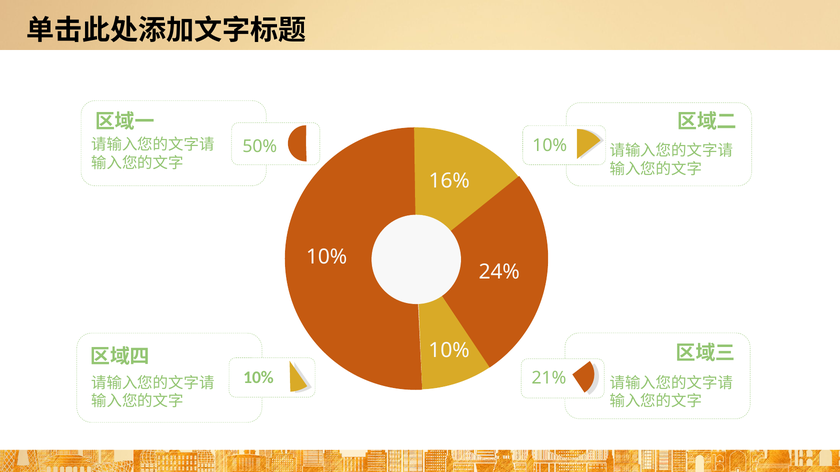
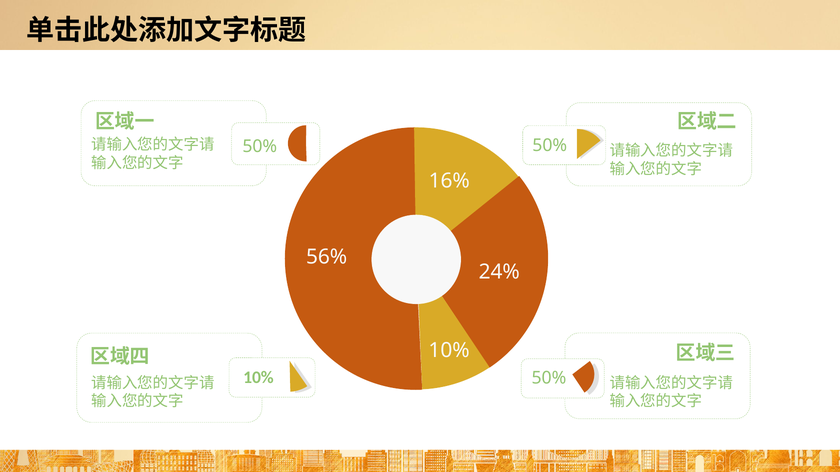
10% at (550, 145): 10% -> 50%
10% at (327, 257): 10% -> 56%
21% at (549, 379): 21% -> 50%
